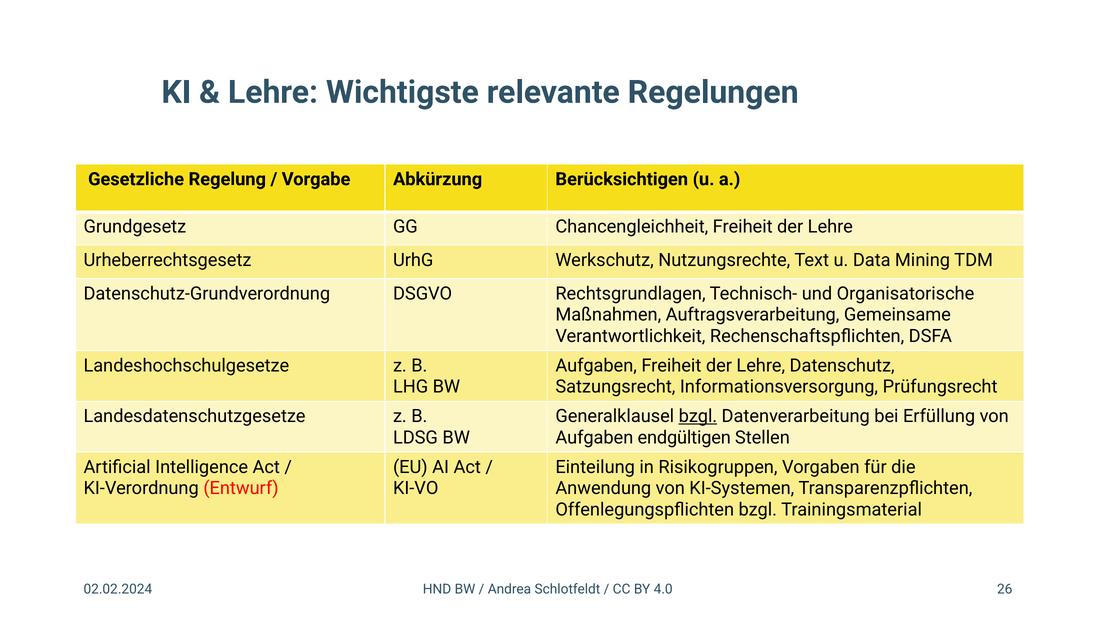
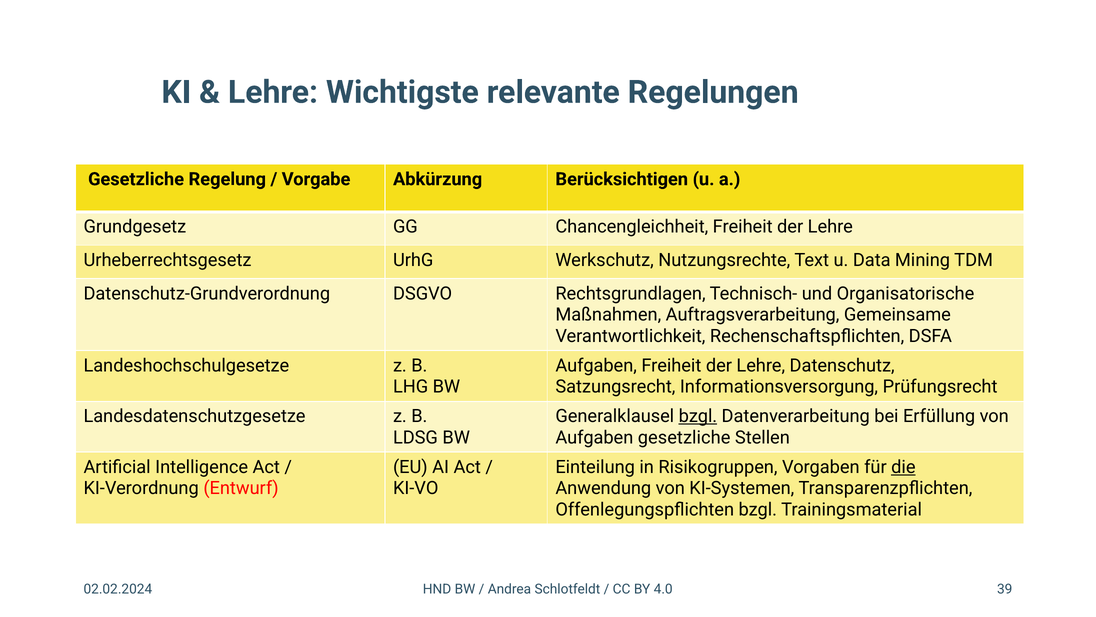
Aufgaben endgültigen: endgültigen -> gesetzliche
die underline: none -> present
26: 26 -> 39
